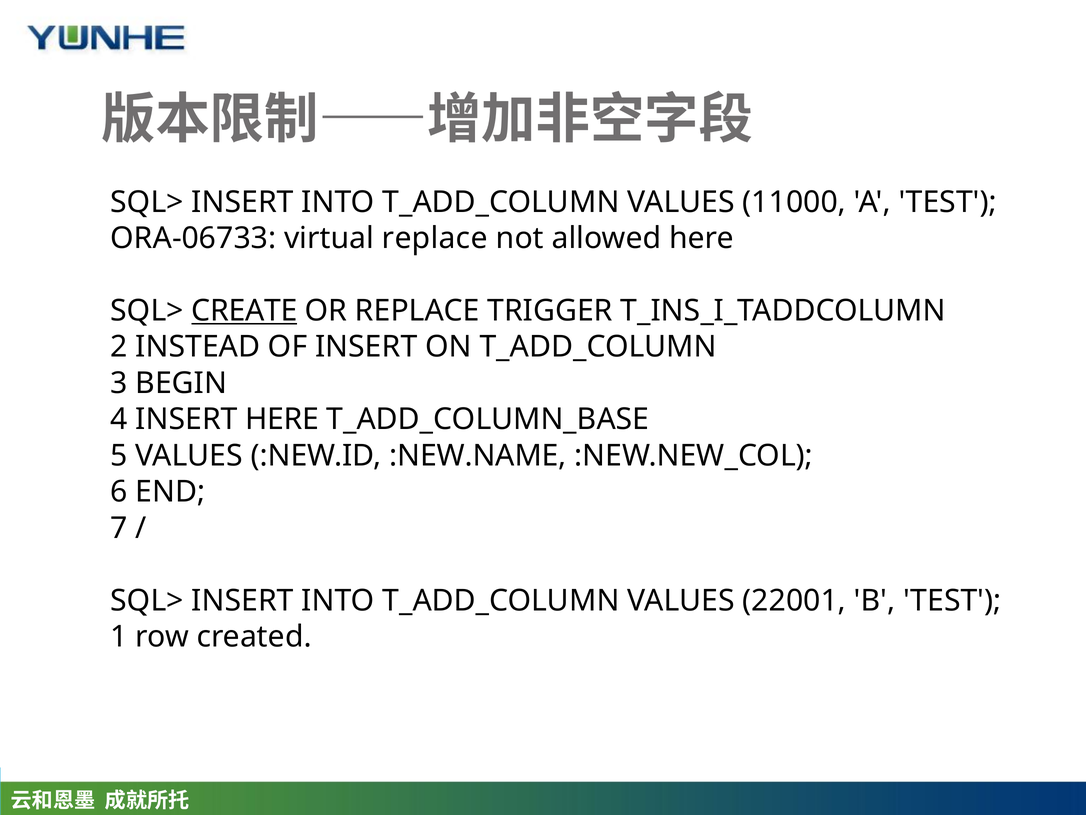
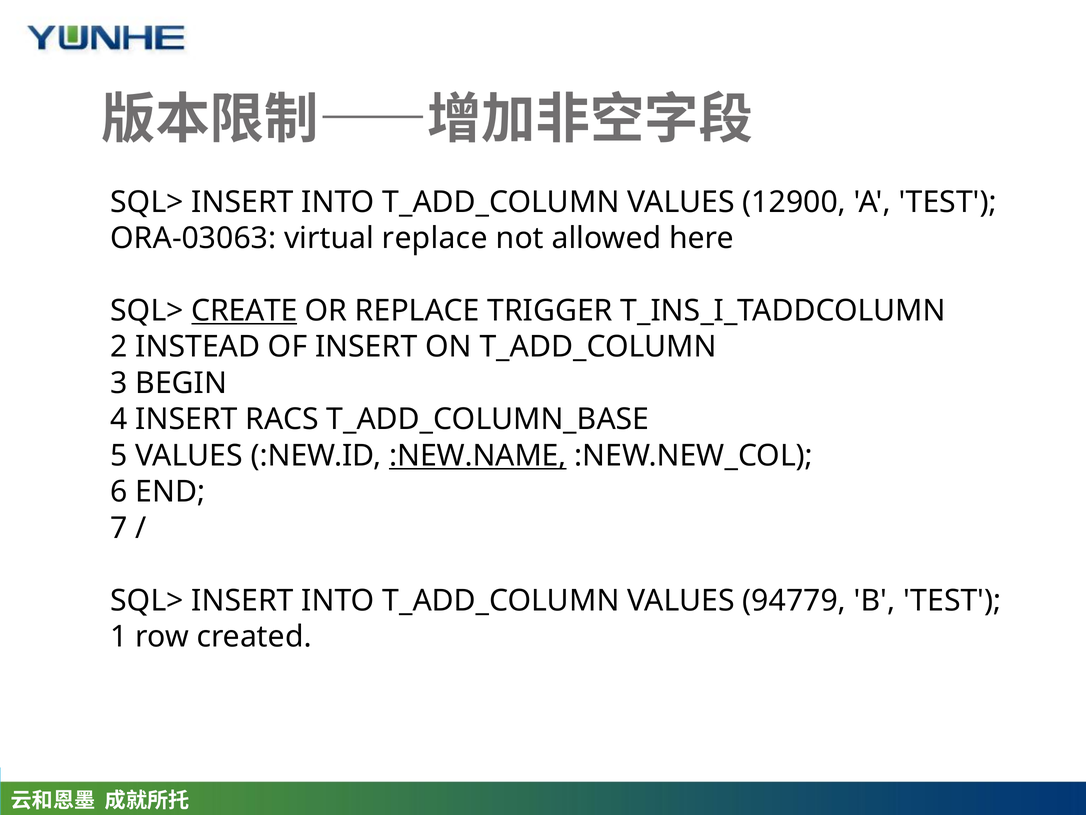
11000: 11000 -> 12900
ORA-06733: ORA-06733 -> ORA-03063
INSERT HERE: HERE -> RACS
:NEW.NAME underline: none -> present
22001: 22001 -> 94779
